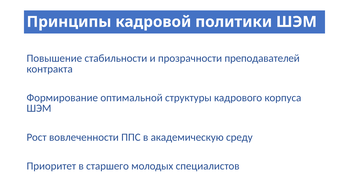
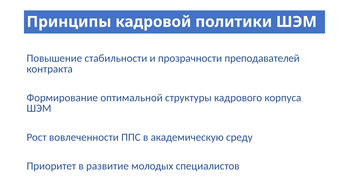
старшего: старшего -> развитие
